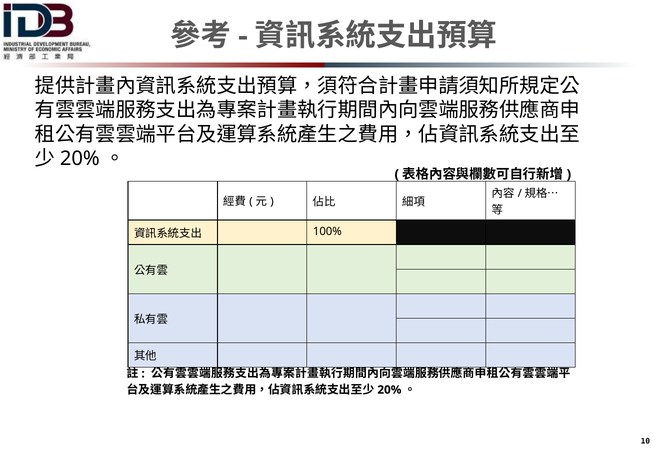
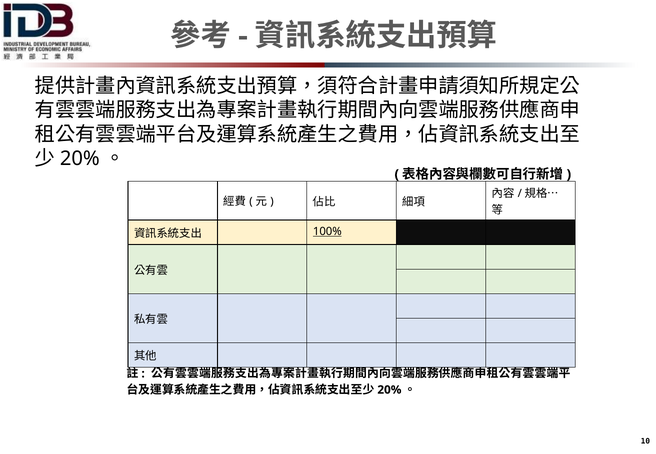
100% underline: none -> present
